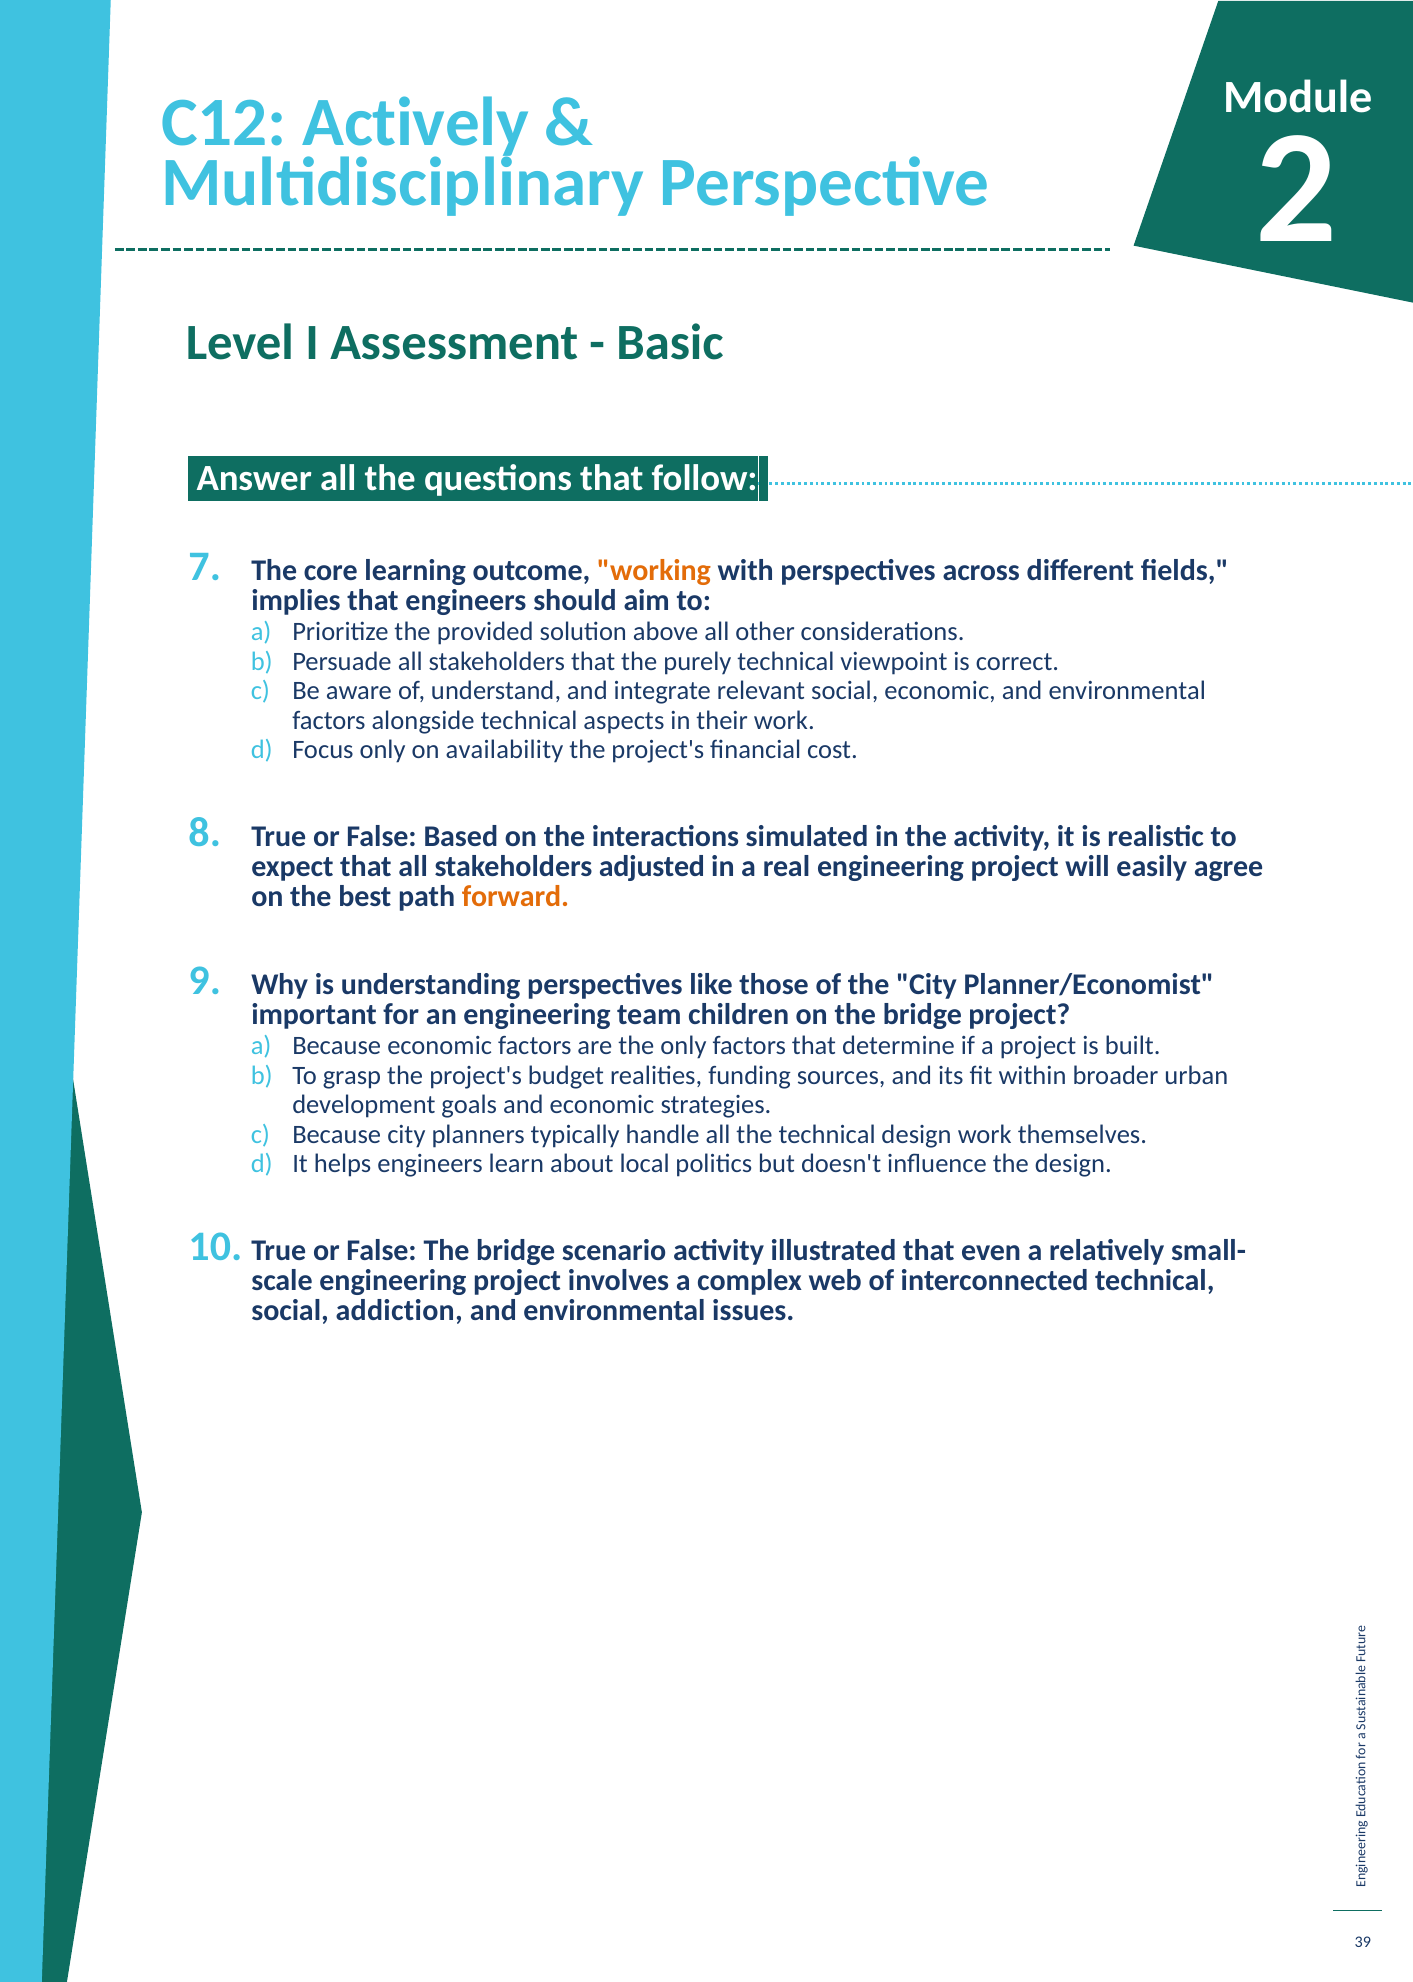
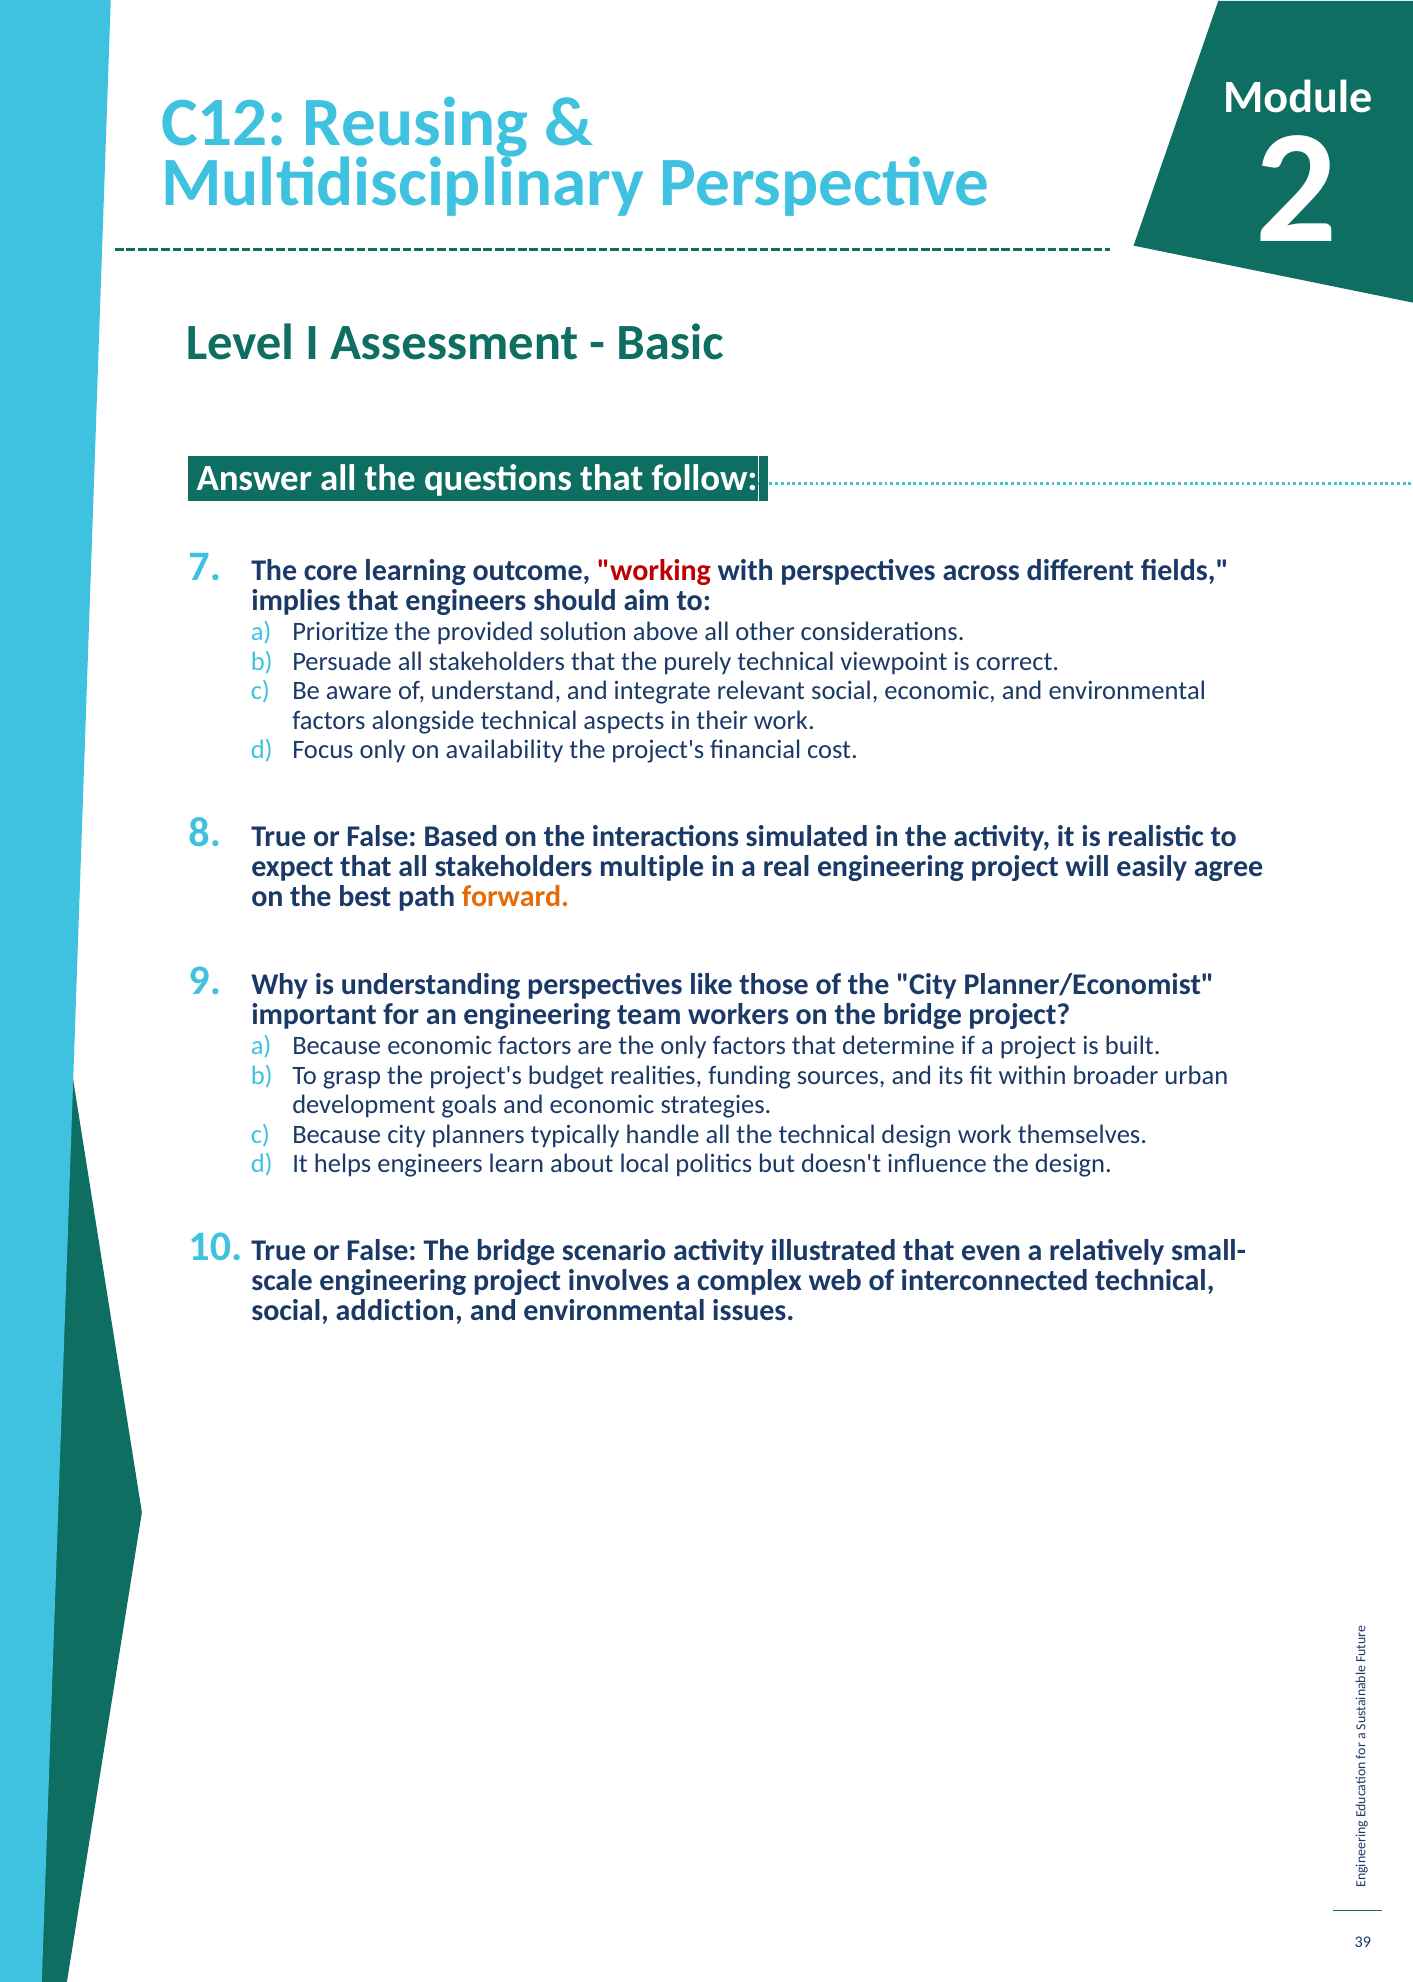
Actively: Actively -> Reusing
working colour: orange -> red
adjusted: adjusted -> multiple
children: children -> workers
